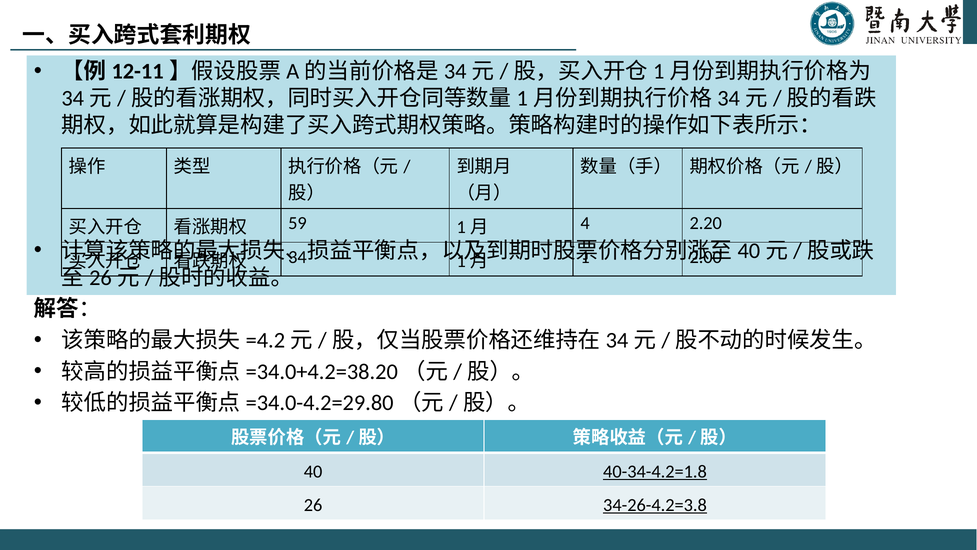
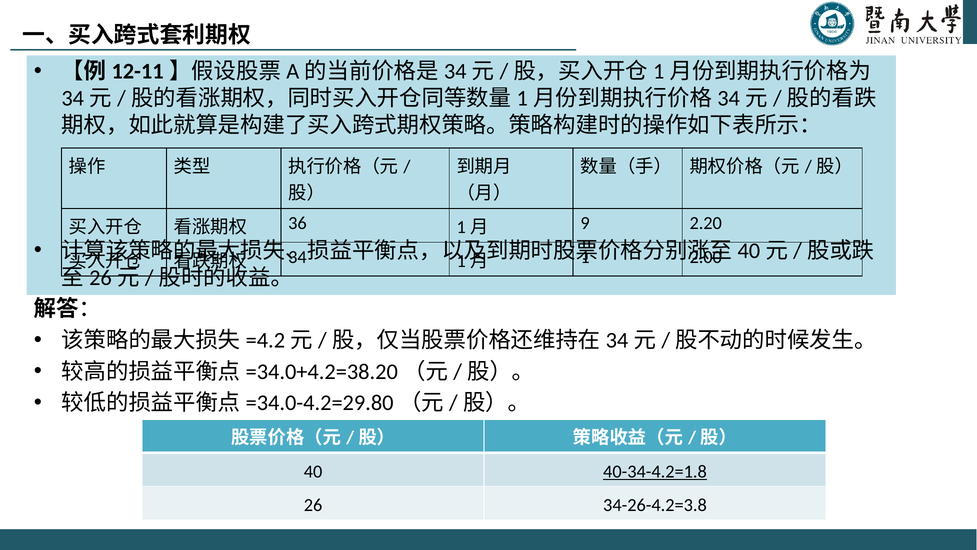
59: 59 -> 36
4: 4 -> 9
34-26-4.2=3.8 underline: present -> none
